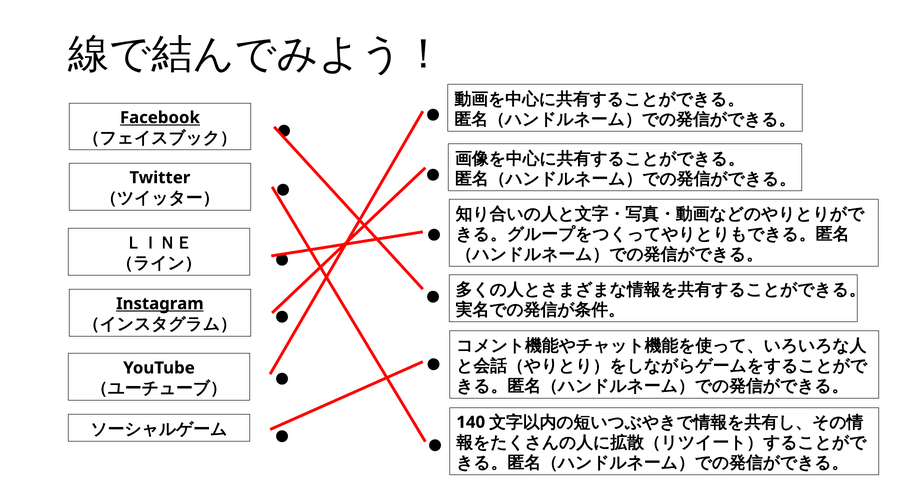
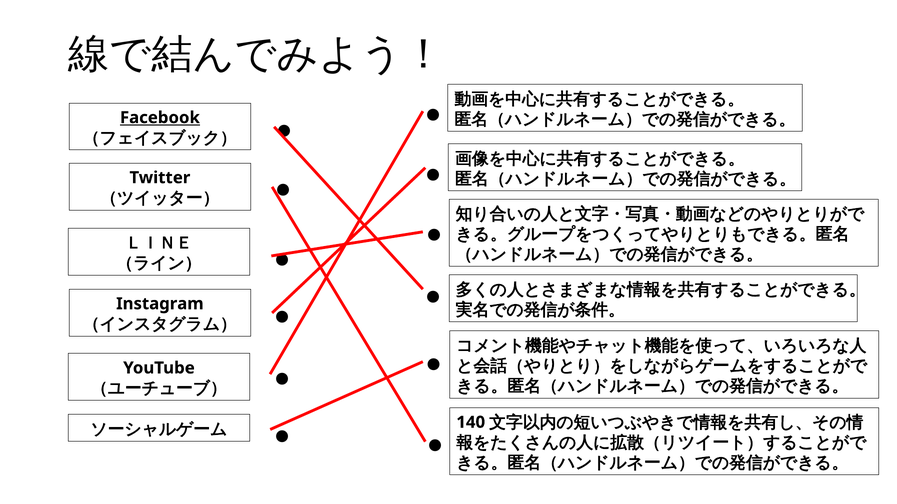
Instagram underline: present -> none
